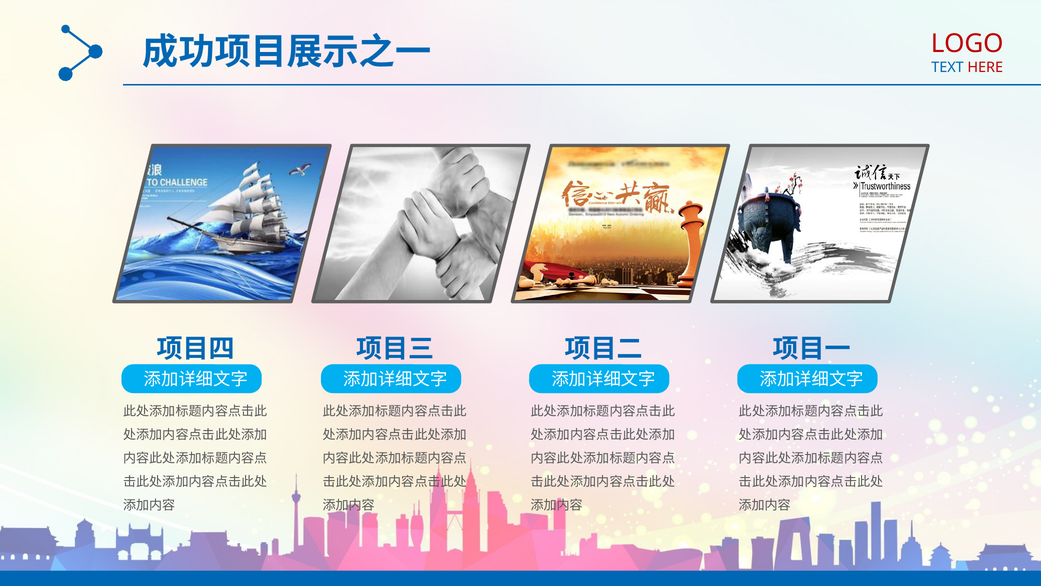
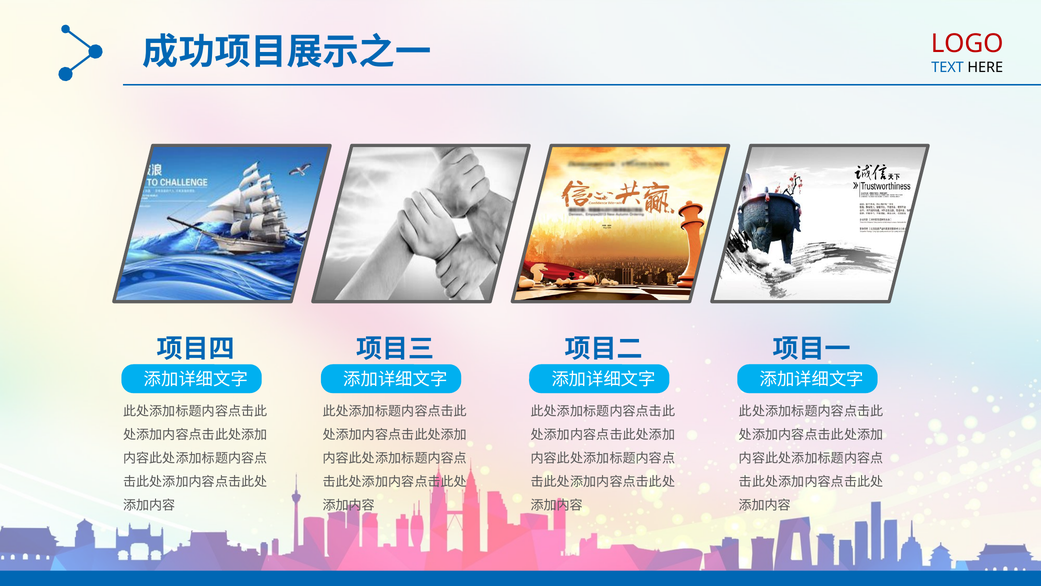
HERE colour: red -> black
